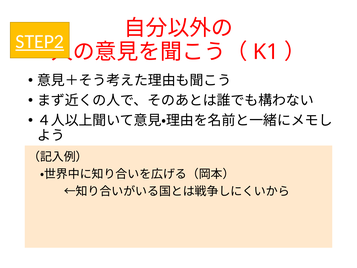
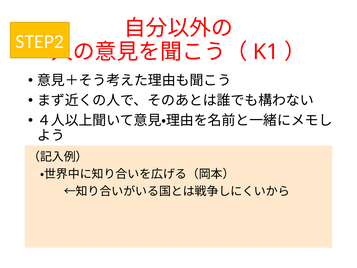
STEP2 underline: present -> none
